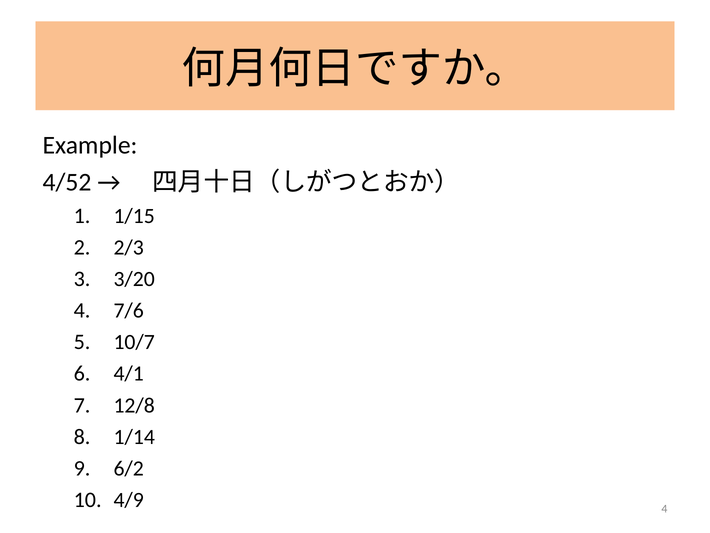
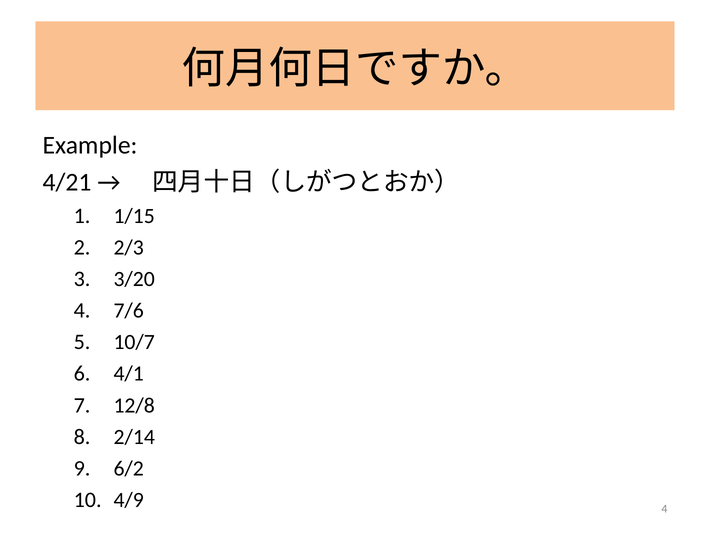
4/52: 4/52 -> 4/21
1/14: 1/14 -> 2/14
